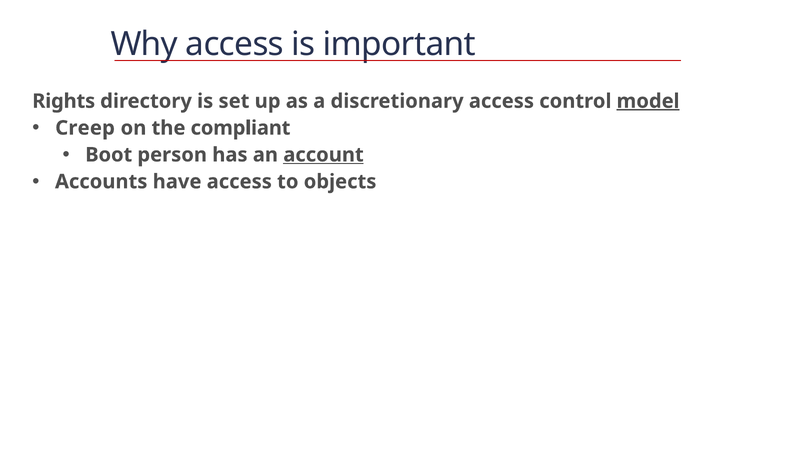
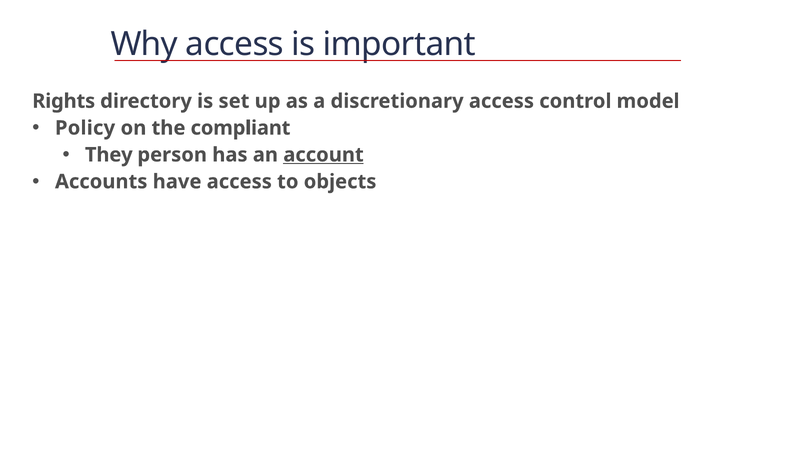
model underline: present -> none
Creep: Creep -> Policy
Boot: Boot -> They
